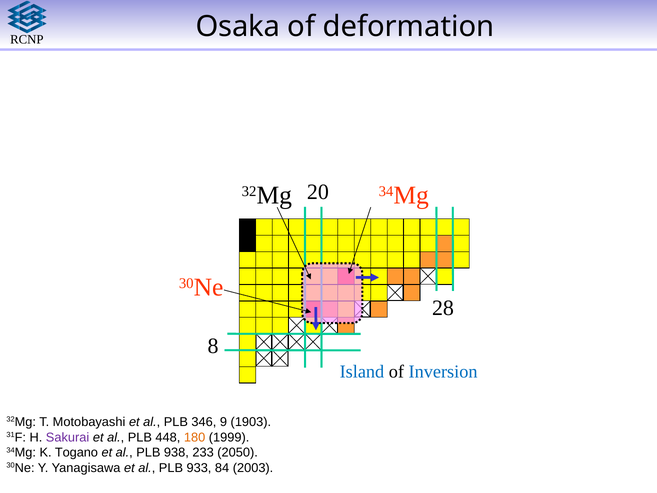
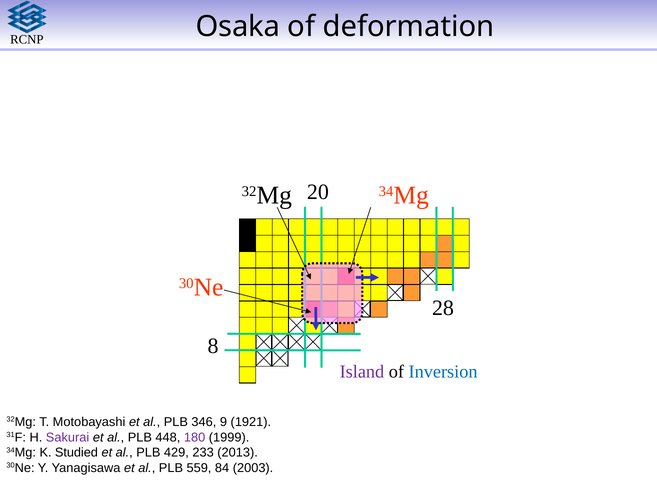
Island colour: blue -> purple
1903: 1903 -> 1921
180 colour: orange -> purple
Togano: Togano -> Studied
938: 938 -> 429
2050: 2050 -> 2013
933: 933 -> 559
